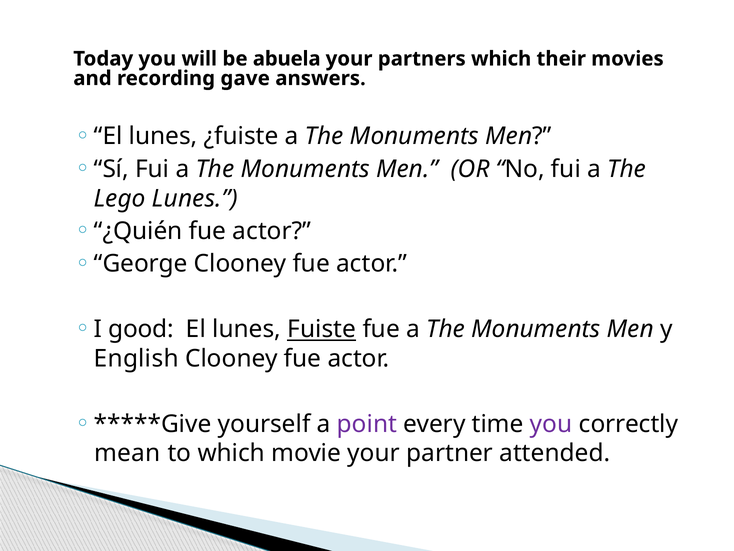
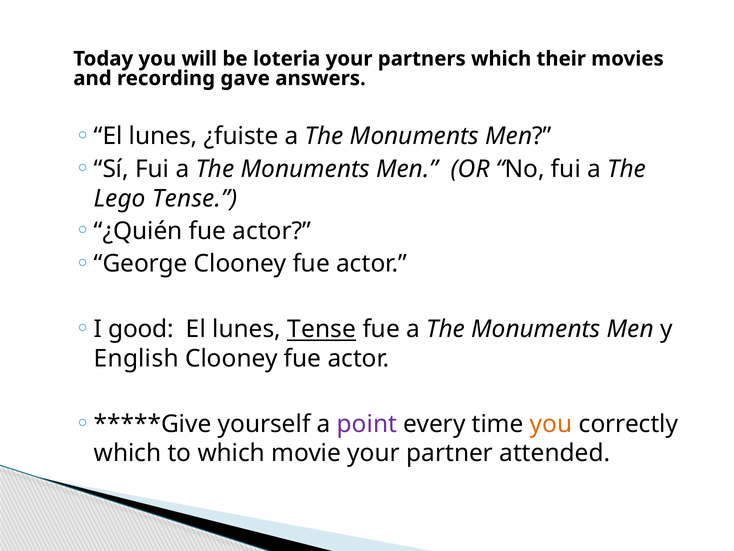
abuela: abuela -> loteria
Lego Lunes: Lunes -> Tense
lunes Fuiste: Fuiste -> Tense
you at (551, 424) colour: purple -> orange
mean at (127, 453): mean -> which
